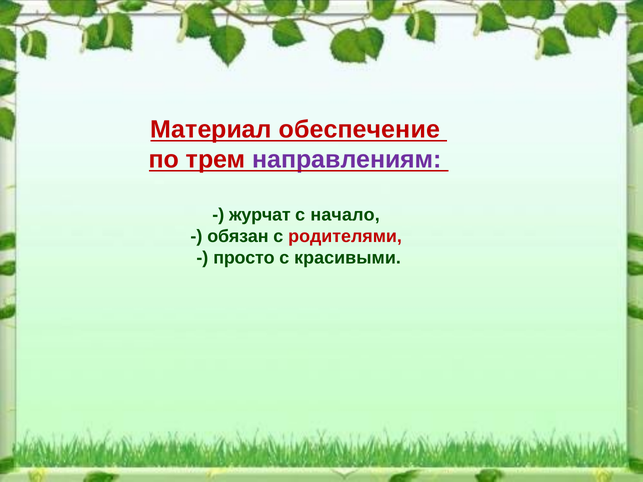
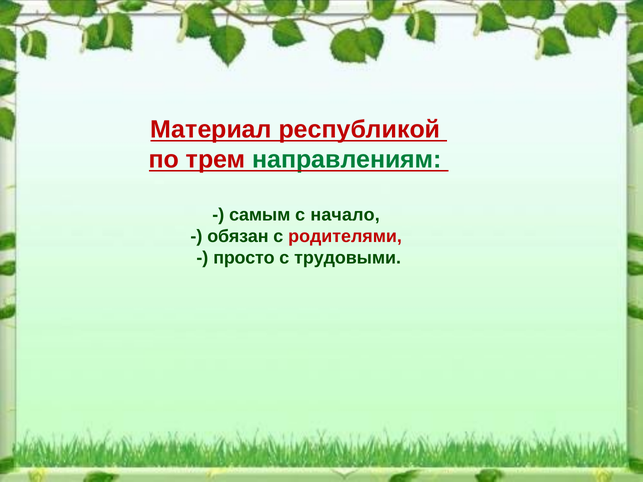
обеспечение: обеспечение -> республикой
направлениям colour: purple -> green
журчат: журчат -> самым
красивыми: красивыми -> трудовыми
